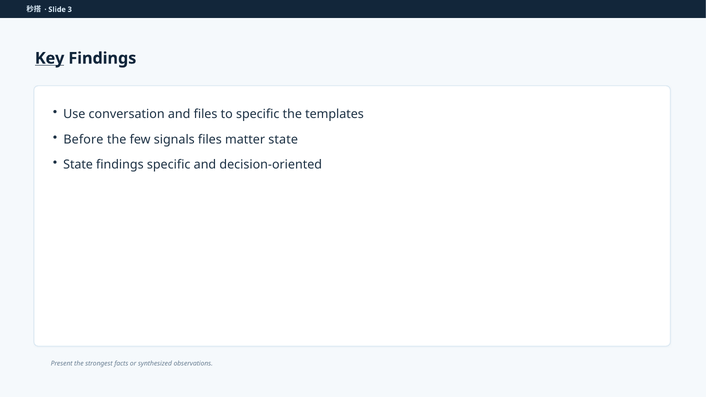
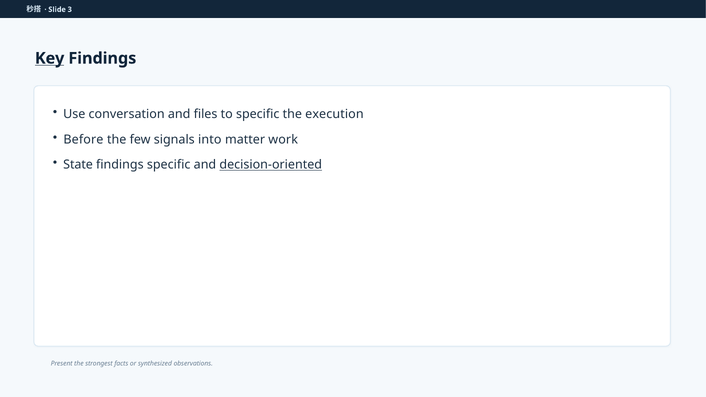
templates: templates -> execution
signals files: files -> into
matter state: state -> work
decision-oriented underline: none -> present
